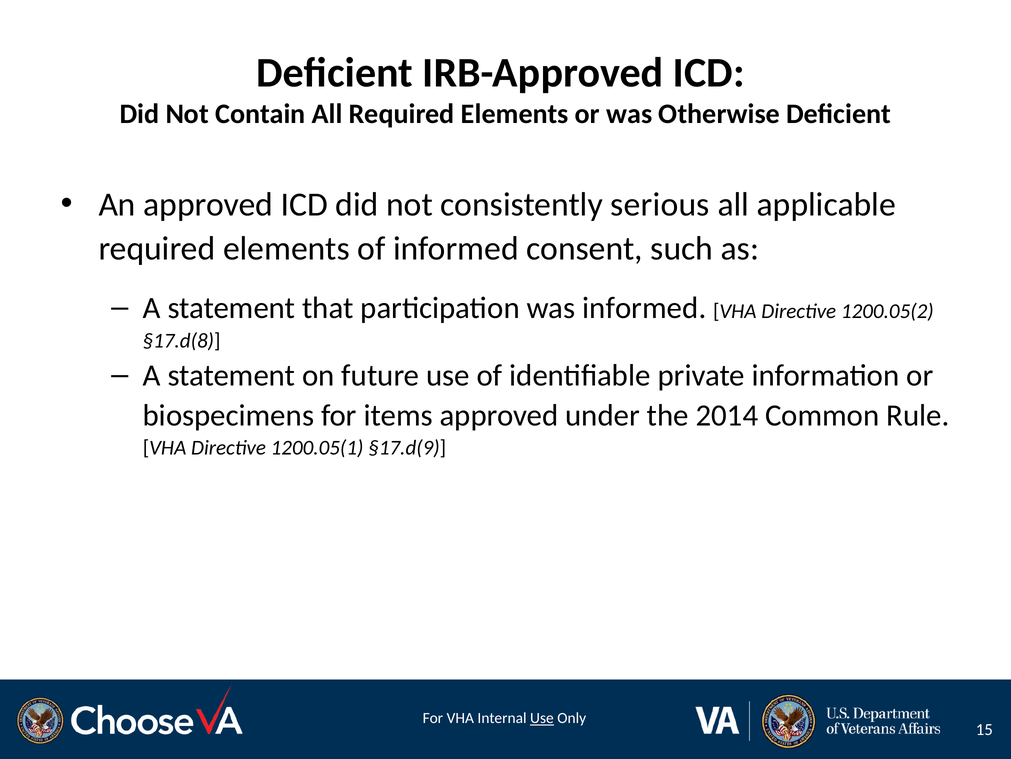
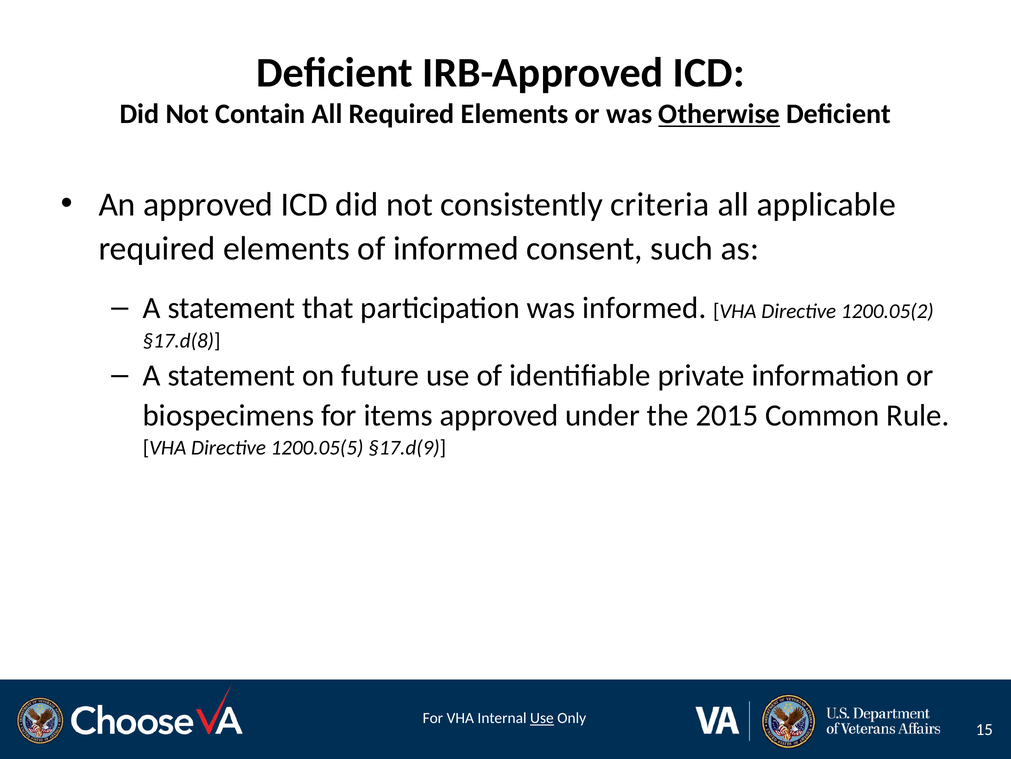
Otherwise underline: none -> present
serious: serious -> criteria
2014: 2014 -> 2015
1200.05(1: 1200.05(1 -> 1200.05(5
